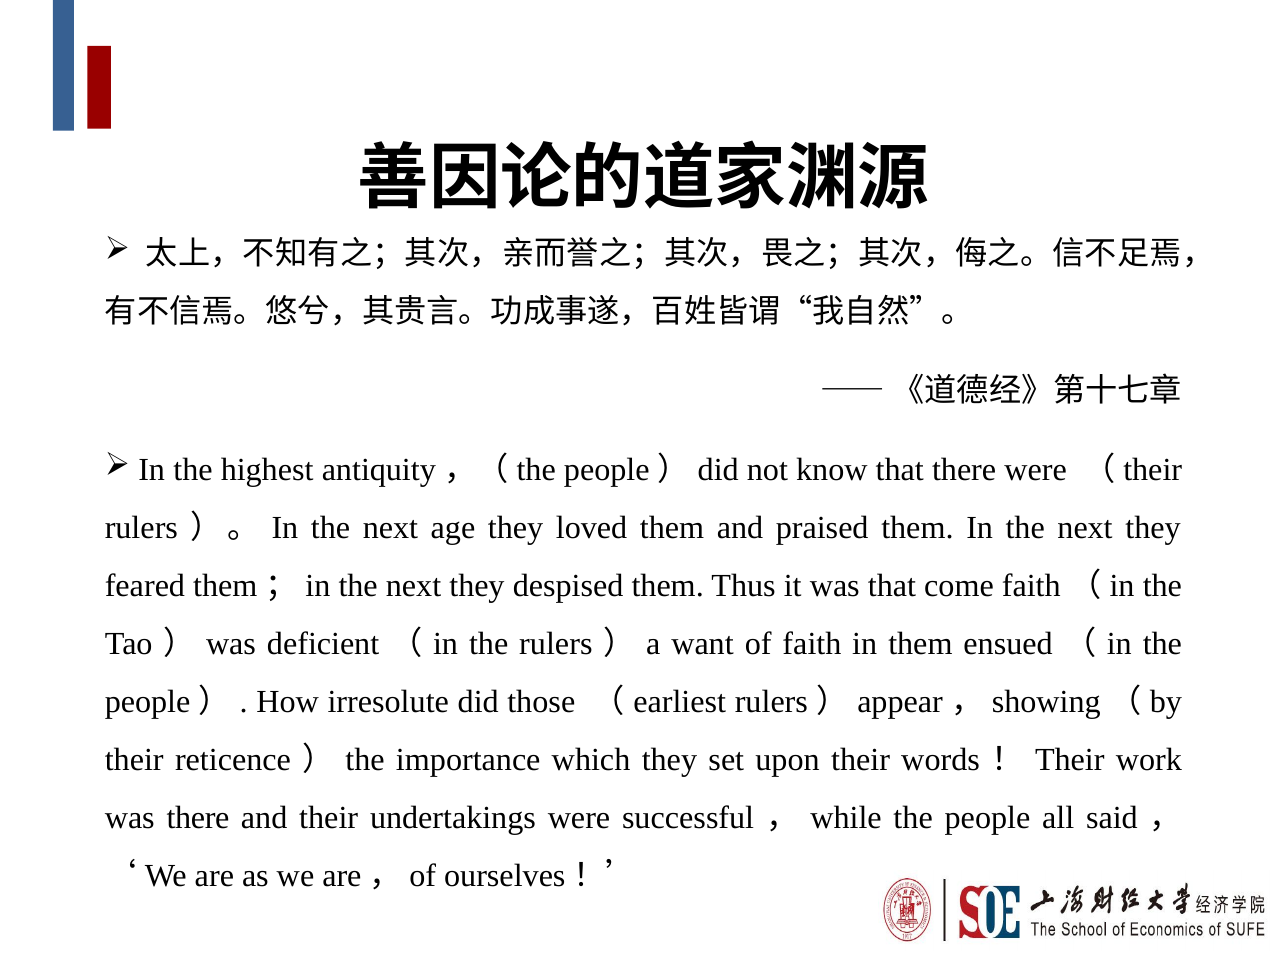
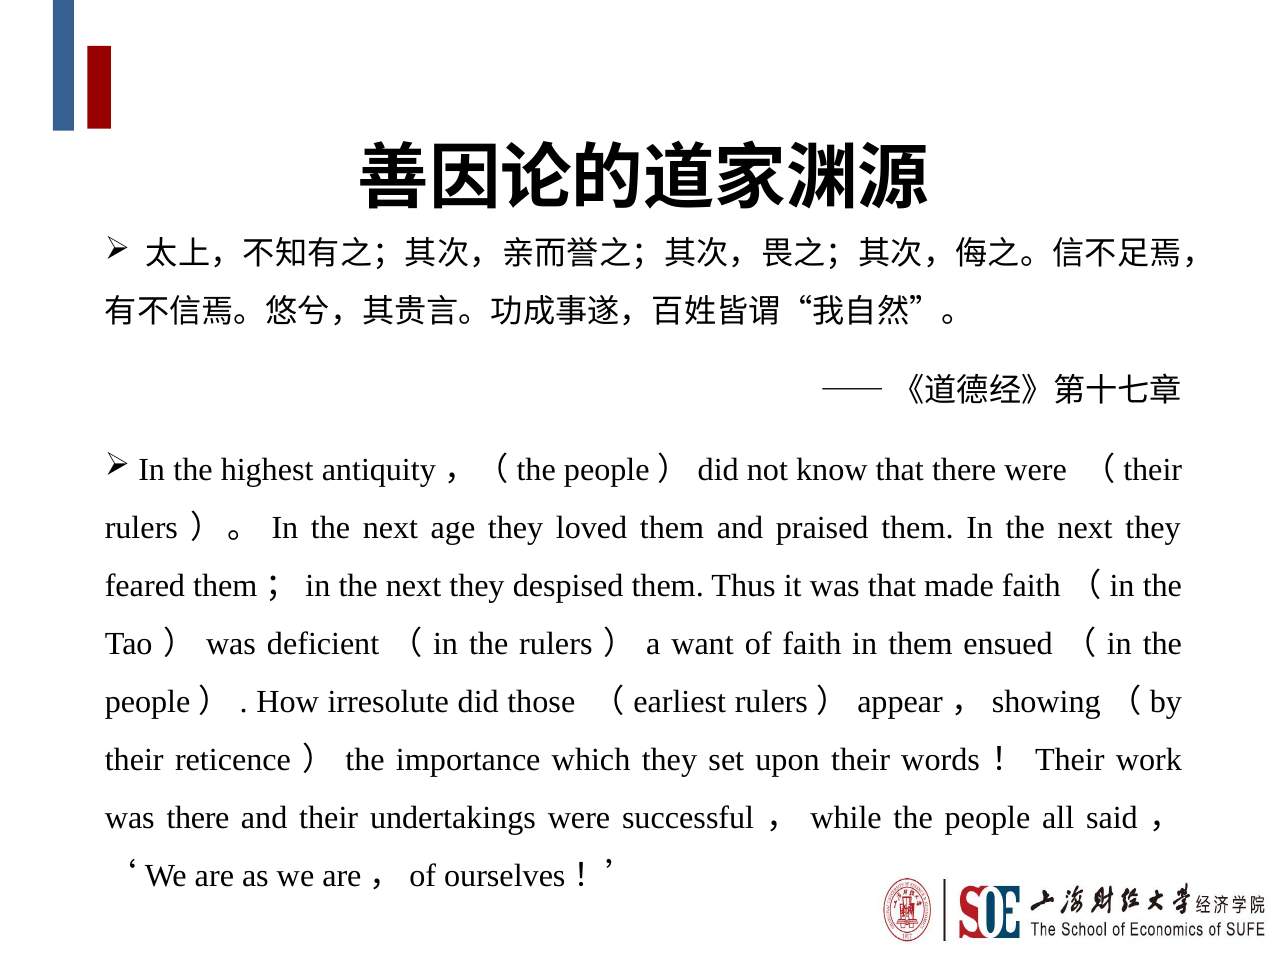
come: come -> made
